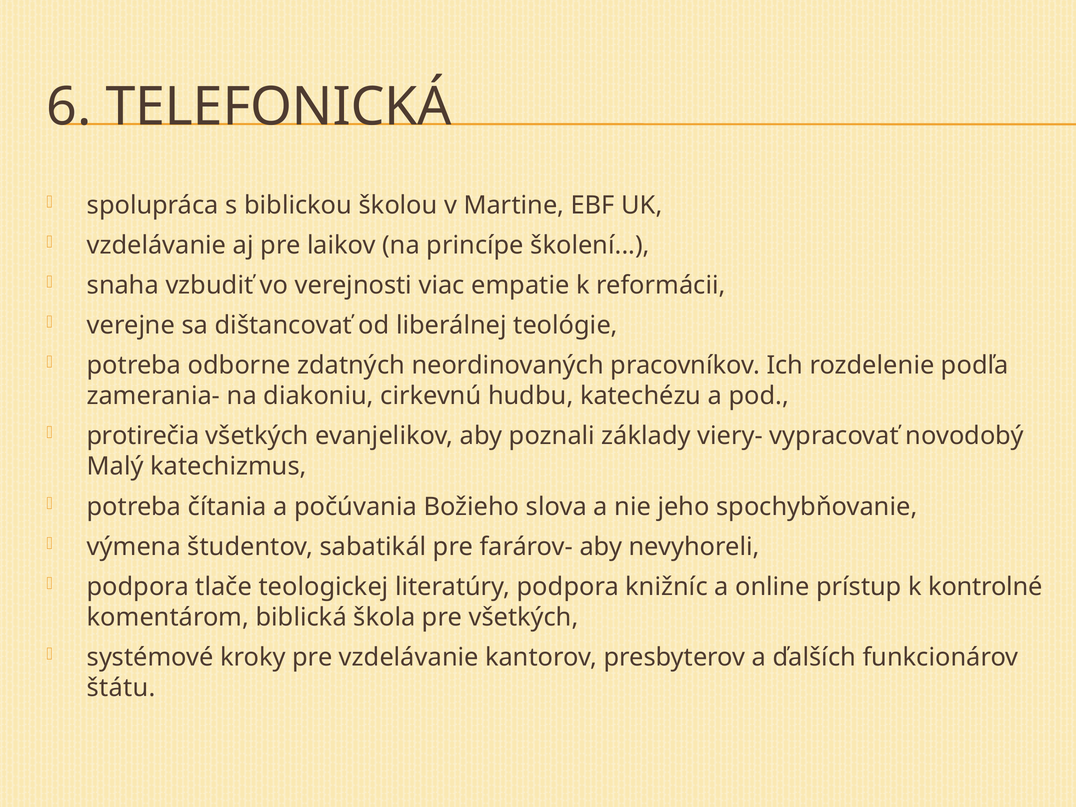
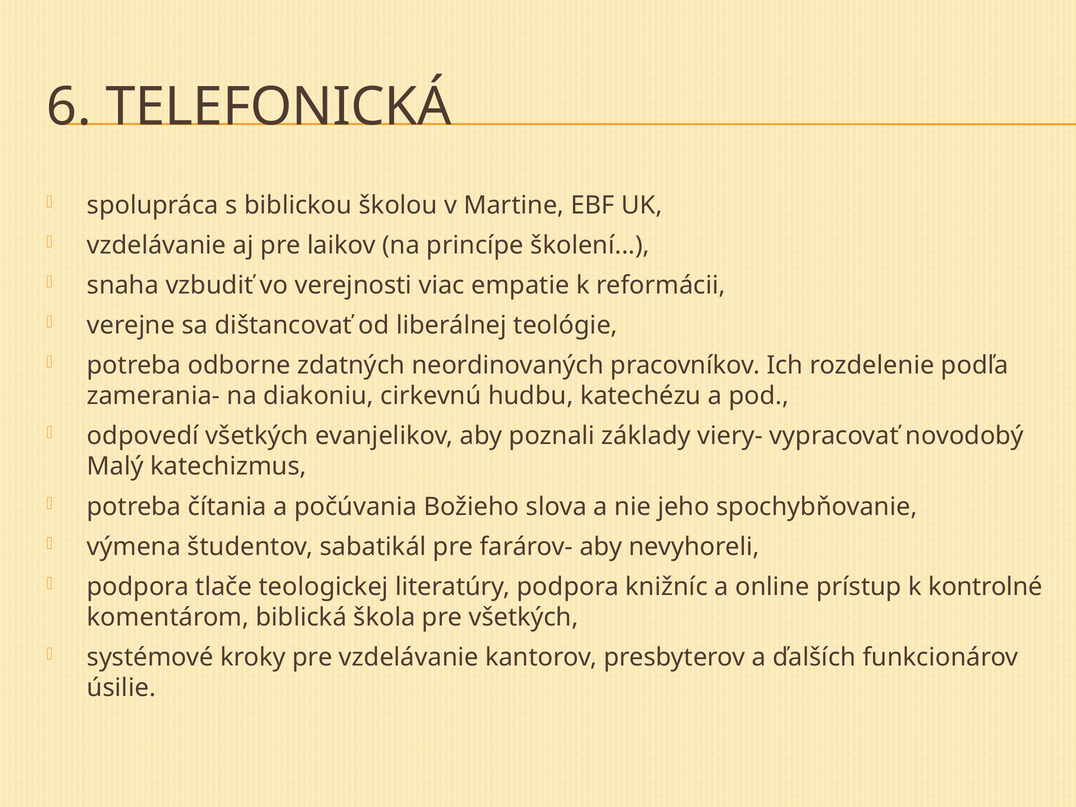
protirečia: protirečia -> odpovedí
štátu: štátu -> úsilie
